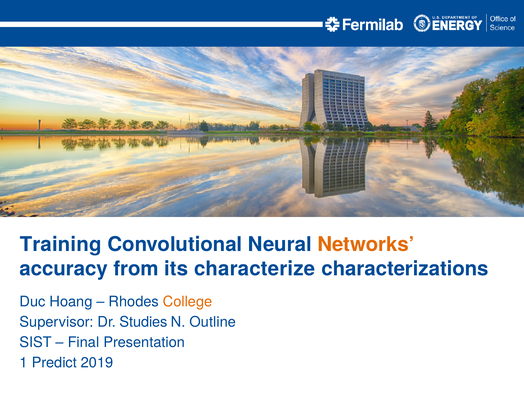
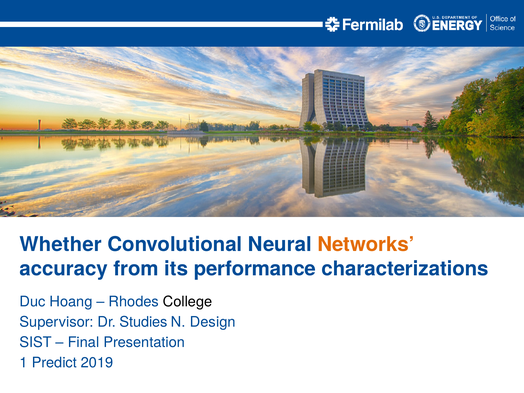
Training: Training -> Whether
characterize: characterize -> performance
College colour: orange -> black
Outline: Outline -> Design
